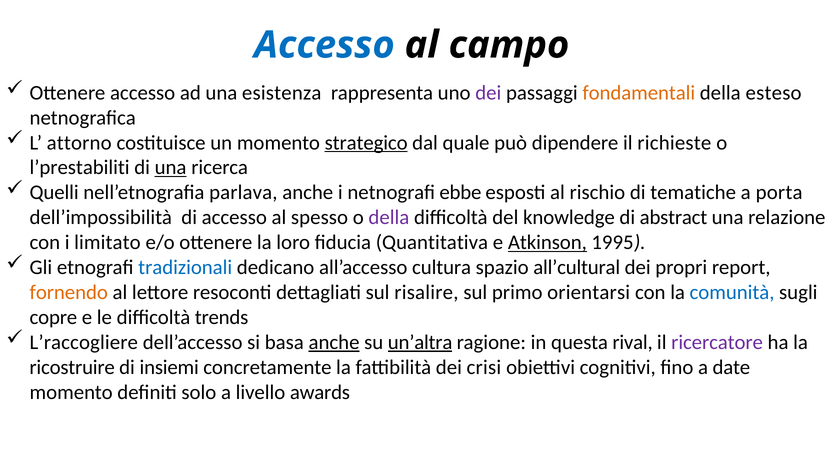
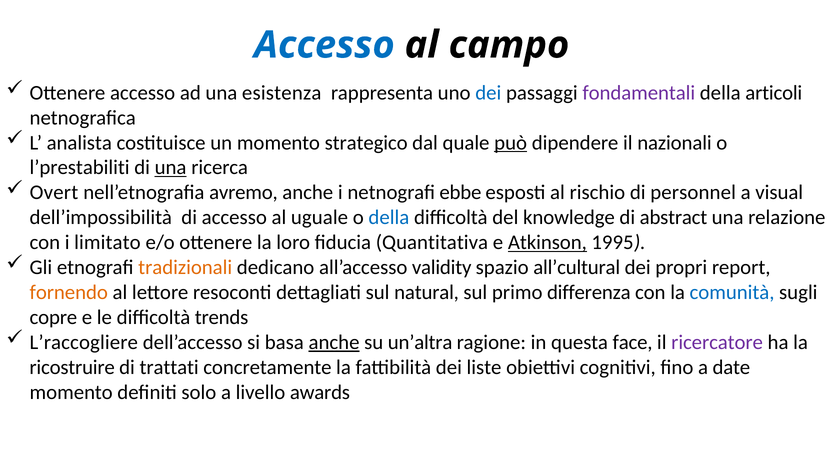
dei at (488, 93) colour: purple -> blue
fondamentali colour: orange -> purple
esteso: esteso -> articoli
attorno: attorno -> analista
strategico underline: present -> none
può underline: none -> present
richieste: richieste -> nazionali
Quelli: Quelli -> Overt
parlava: parlava -> avremo
tematiche: tematiche -> personnel
porta: porta -> visual
spesso: spesso -> uguale
della at (389, 218) colour: purple -> blue
tradizionali colour: blue -> orange
cultura: cultura -> validity
risalire: risalire -> natural
orientarsi: orientarsi -> differenza
un’altra underline: present -> none
rival: rival -> face
insiemi: insiemi -> trattati
crisi: crisi -> liste
